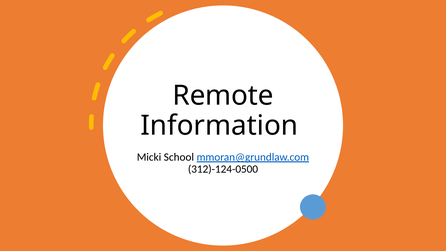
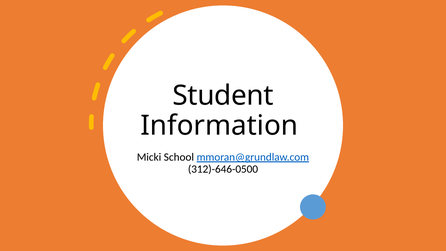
Remote: Remote -> Student
312)-124-0500: 312)-124-0500 -> 312)-646-0500
